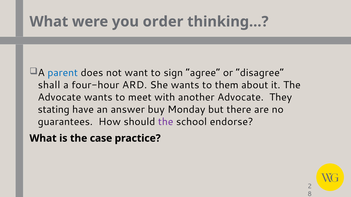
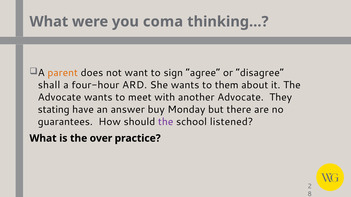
order: order -> coma
parent colour: blue -> orange
endorse: endorse -> listened
case: case -> over
